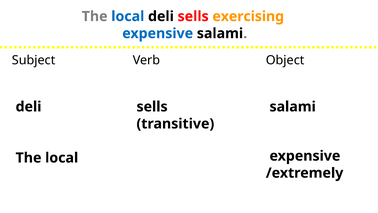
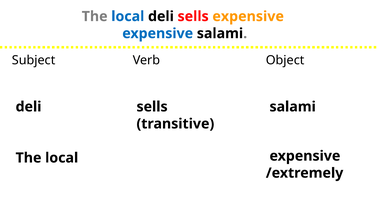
sells exercising: exercising -> expensive
